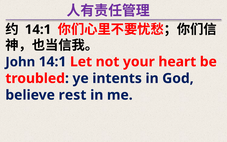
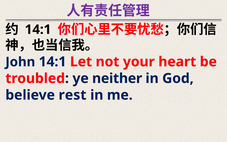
intents: intents -> neither
